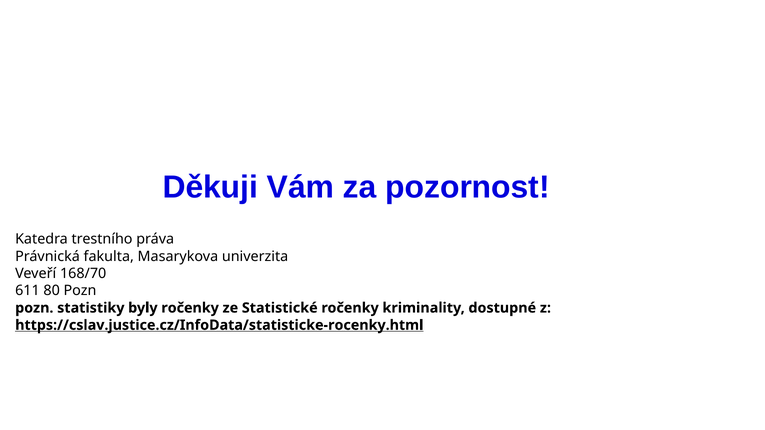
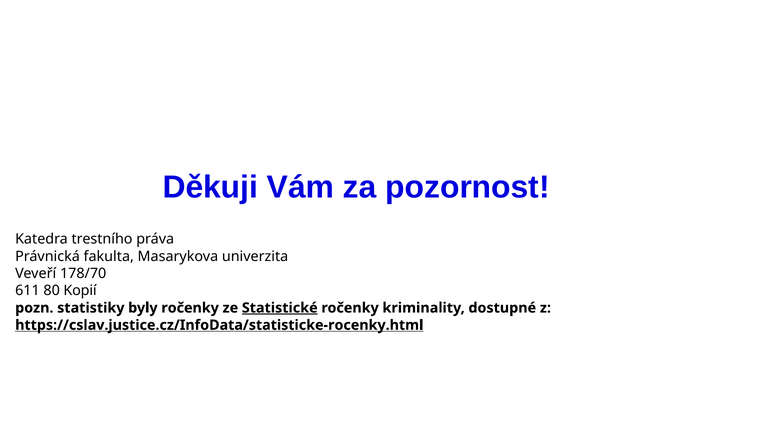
168/70: 168/70 -> 178/70
80 Pozn: Pozn -> Kopií
Statistické underline: none -> present
